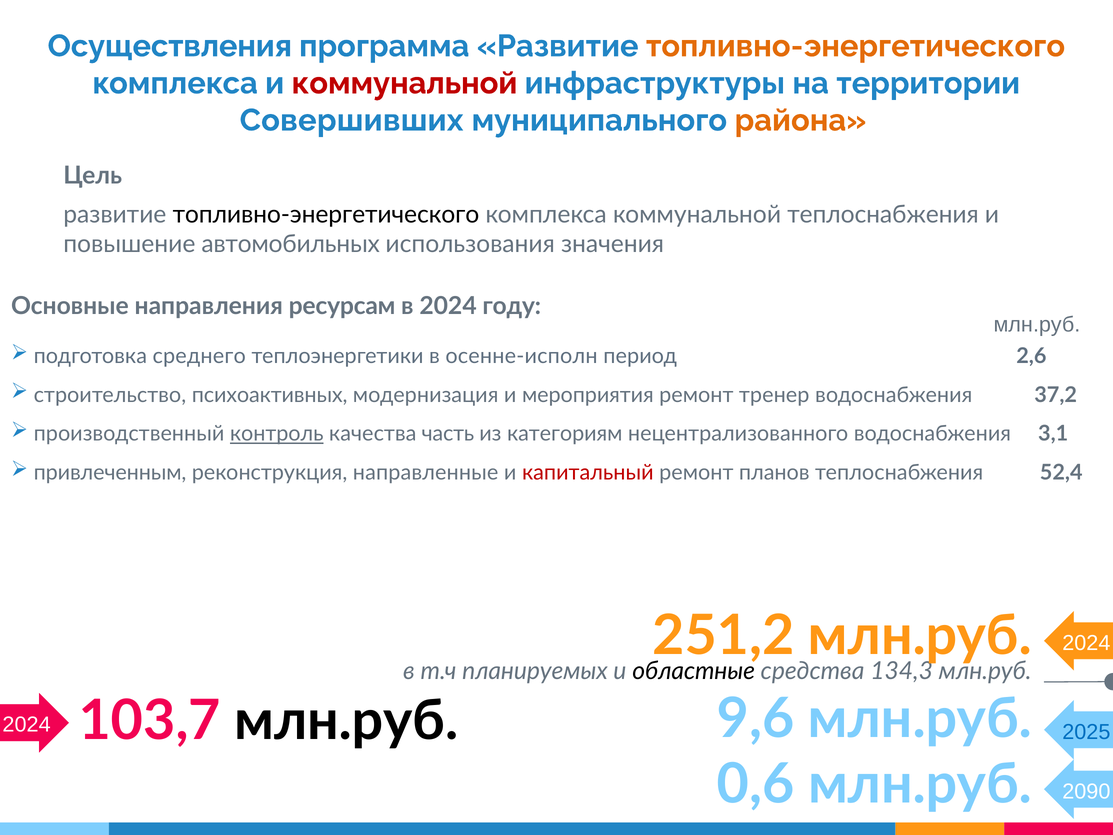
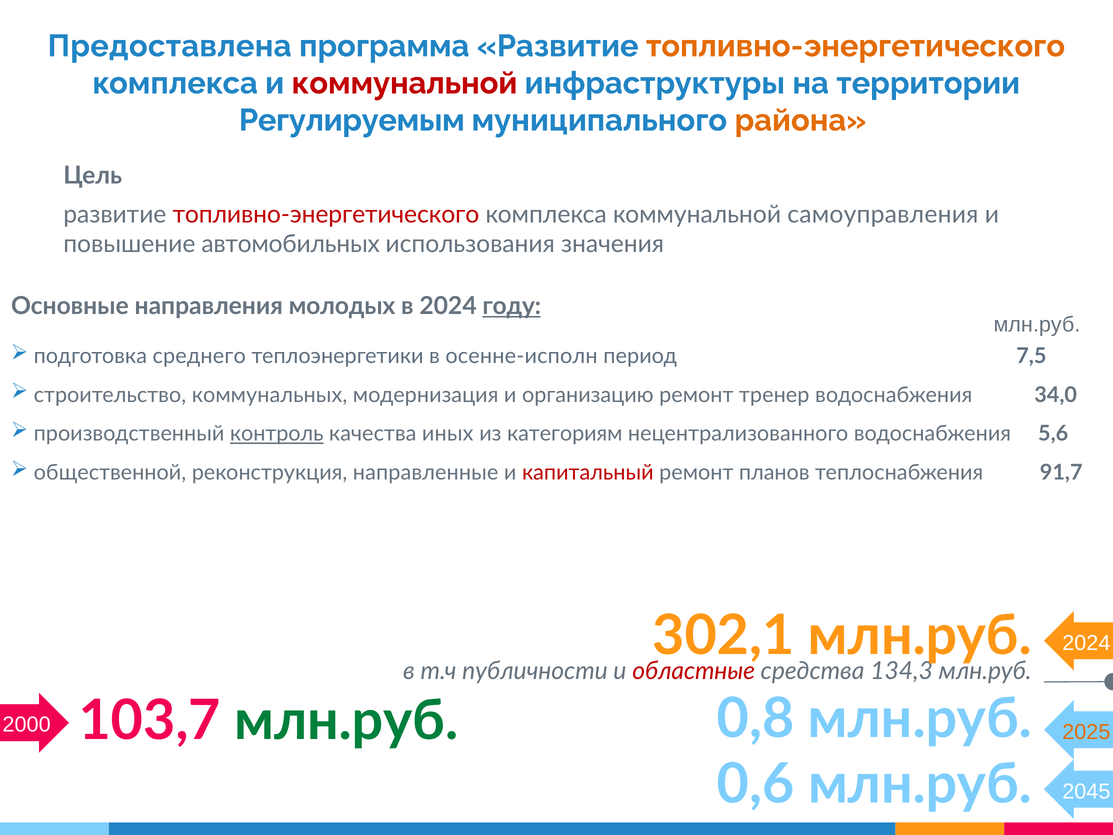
Осуществления: Осуществления -> Предоставлена
Совершивших: Совершивших -> Регулируемым
топливно-энергетического at (326, 214) colour: black -> red
коммунальной теплоснабжения: теплоснабжения -> самоуправления
ресурсам: ресурсам -> молодых
году underline: none -> present
2,6: 2,6 -> 7,5
психоактивных: психоактивных -> коммунальных
мероприятия: мероприятия -> организацию
37,2: 37,2 -> 34,0
часть: часть -> иных
3,1: 3,1 -> 5,6
привлеченным: привлеченным -> общественной
52,4: 52,4 -> 91,7
251,2: 251,2 -> 302,1
планируемых: планируемых -> публичности
областные colour: black -> red
9,6: 9,6 -> 0,8
2025 colour: blue -> orange
млн.руб at (346, 721) colour: black -> green
2024 at (27, 724): 2024 -> 2000
2090: 2090 -> 2045
